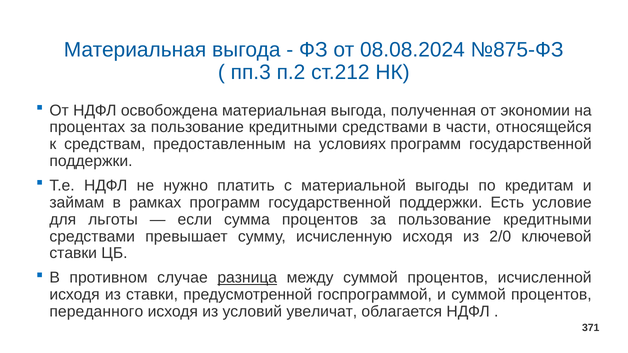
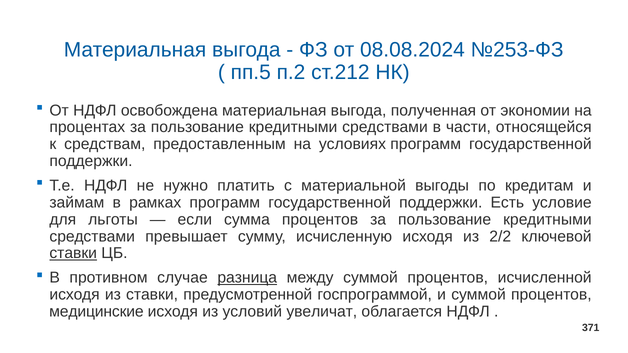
№875-ФЗ: №875-ФЗ -> №253-ФЗ
пп.3: пп.3 -> пп.5
2/0: 2/0 -> 2/2
ставки at (73, 253) underline: none -> present
переданного: переданного -> медицинские
